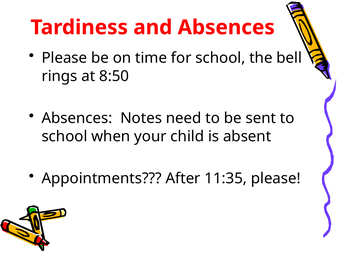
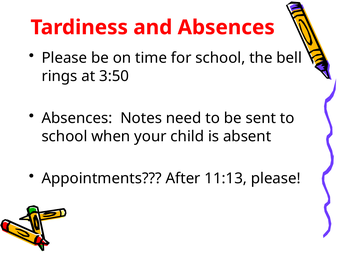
8:50: 8:50 -> 3:50
11:35: 11:35 -> 11:13
